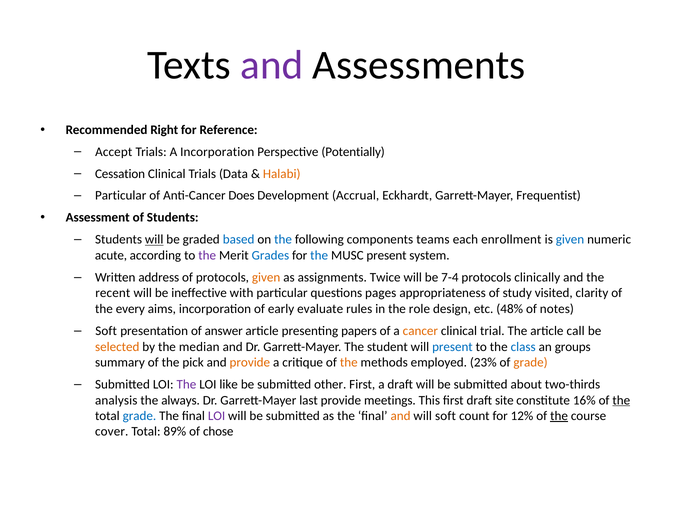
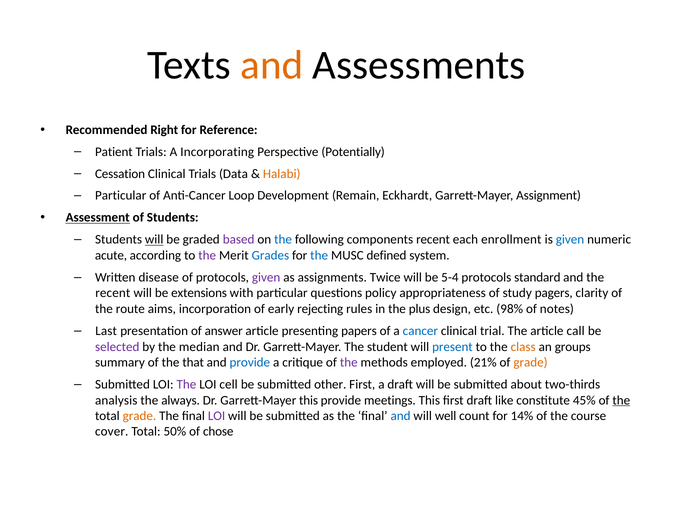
and at (272, 65) colour: purple -> orange
Accept: Accept -> Patient
A Incorporation: Incorporation -> Incorporating
Does: Does -> Loop
Accrual: Accrual -> Remain
Frequentist: Frequentist -> Assignment
Assessment underline: none -> present
based colour: blue -> purple
components teams: teams -> recent
MUSC present: present -> defined
address: address -> disease
given at (266, 277) colour: orange -> purple
7-4: 7-4 -> 5-4
clinically: clinically -> standard
ineffective: ineffective -> extensions
pages: pages -> policy
visited: visited -> pagers
every: every -> route
evaluate: evaluate -> rejecting
role: role -> plus
48%: 48% -> 98%
Soft at (106, 331): Soft -> Last
cancer colour: orange -> blue
selected colour: orange -> purple
class colour: blue -> orange
pick: pick -> that
provide at (250, 362) colour: orange -> blue
the at (349, 362) colour: orange -> purple
23%: 23% -> 21%
like: like -> cell
Garrett-Mayer last: last -> this
site: site -> like
16%: 16% -> 45%
grade at (139, 416) colour: blue -> orange
and at (401, 416) colour: orange -> blue
will soft: soft -> well
12%: 12% -> 14%
the at (559, 416) underline: present -> none
89%: 89% -> 50%
